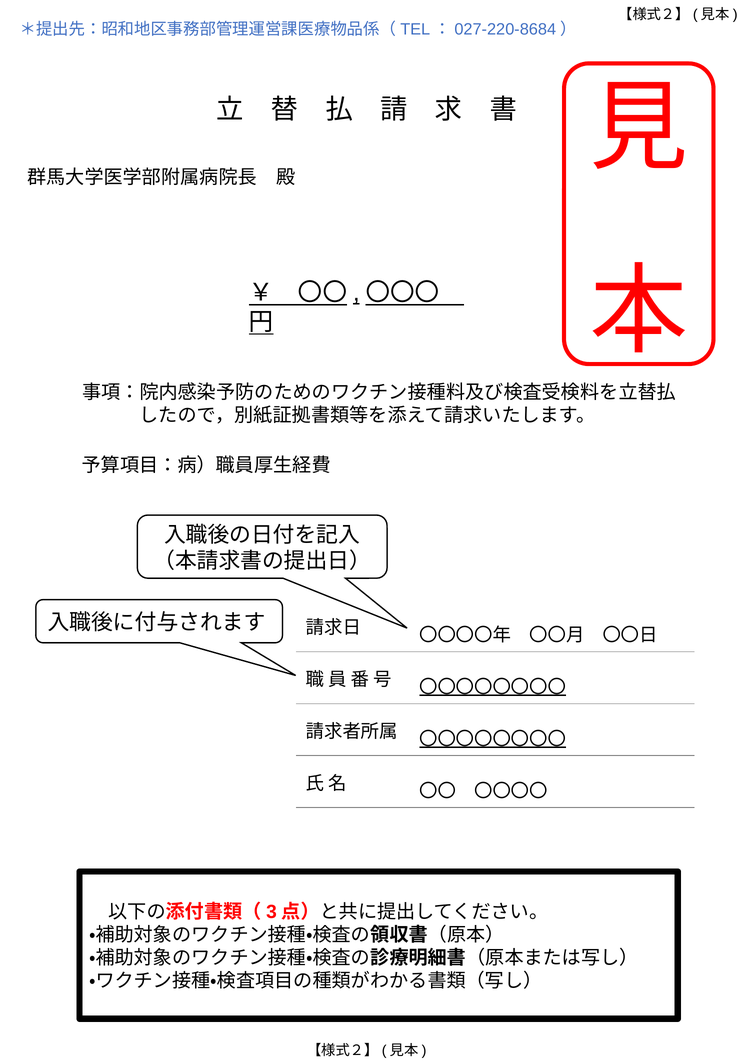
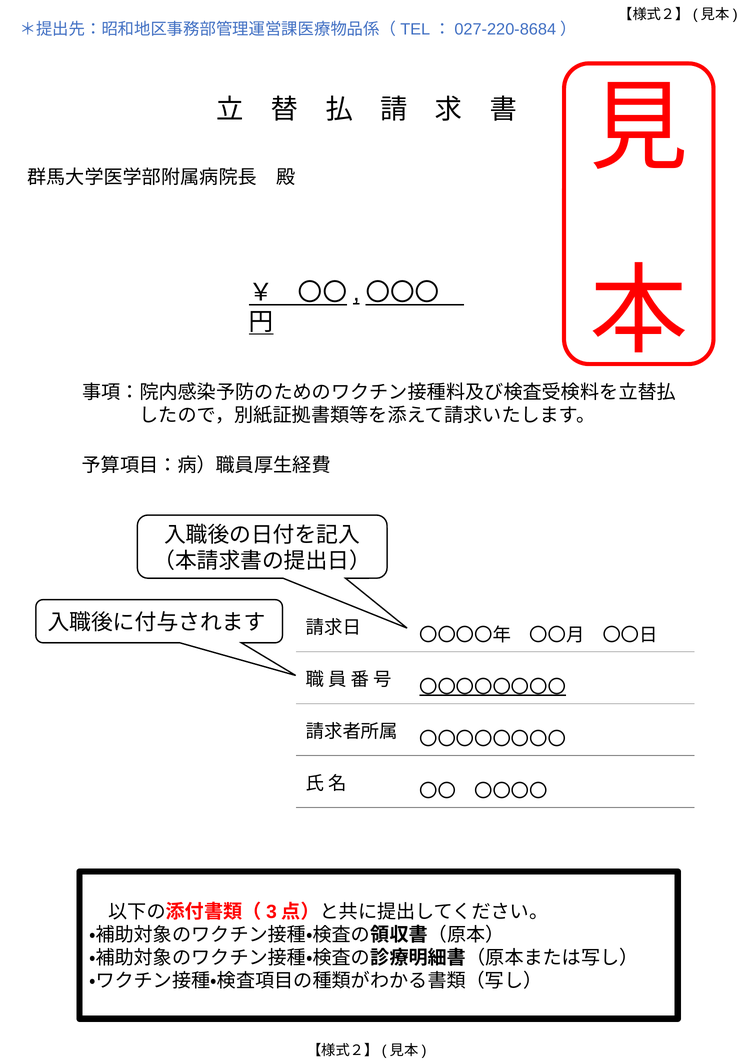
〇〇〇〇〇〇〇〇 at (493, 740) underline: present -> none
